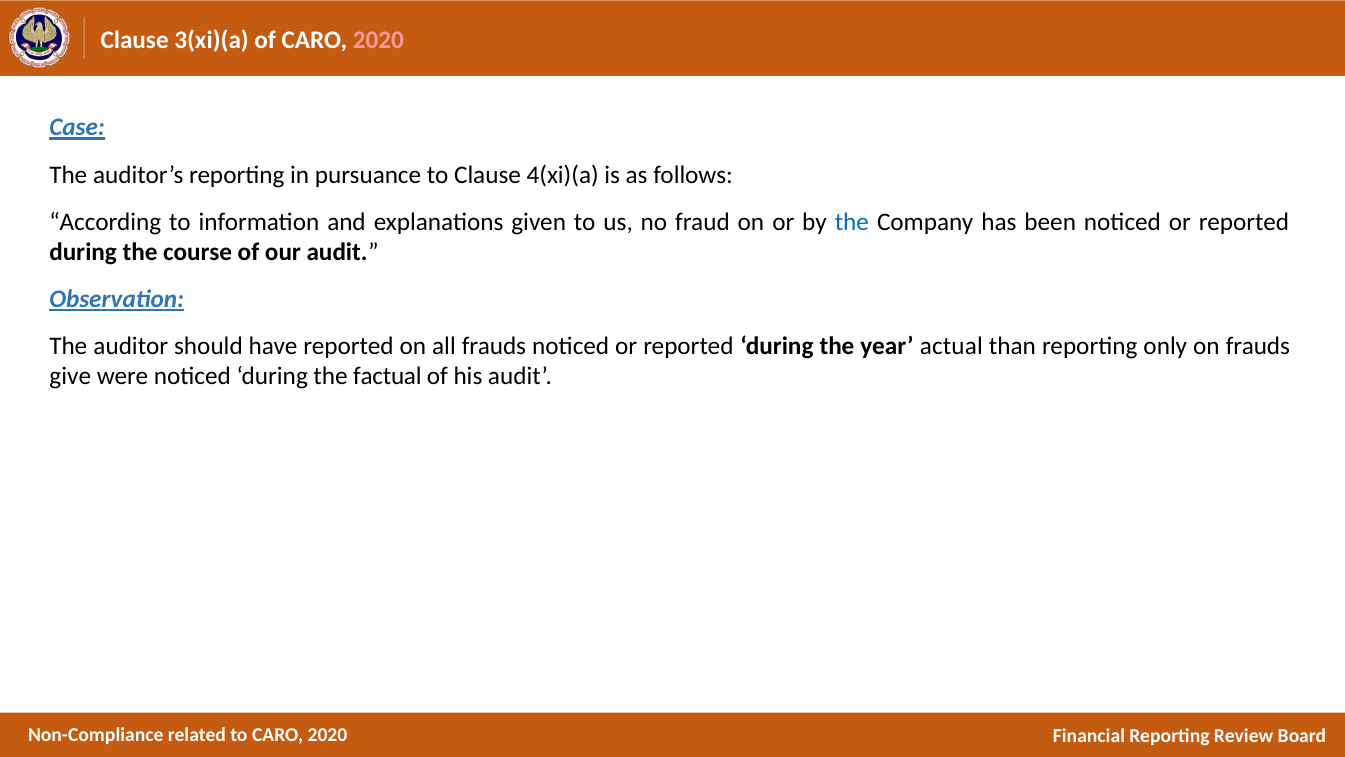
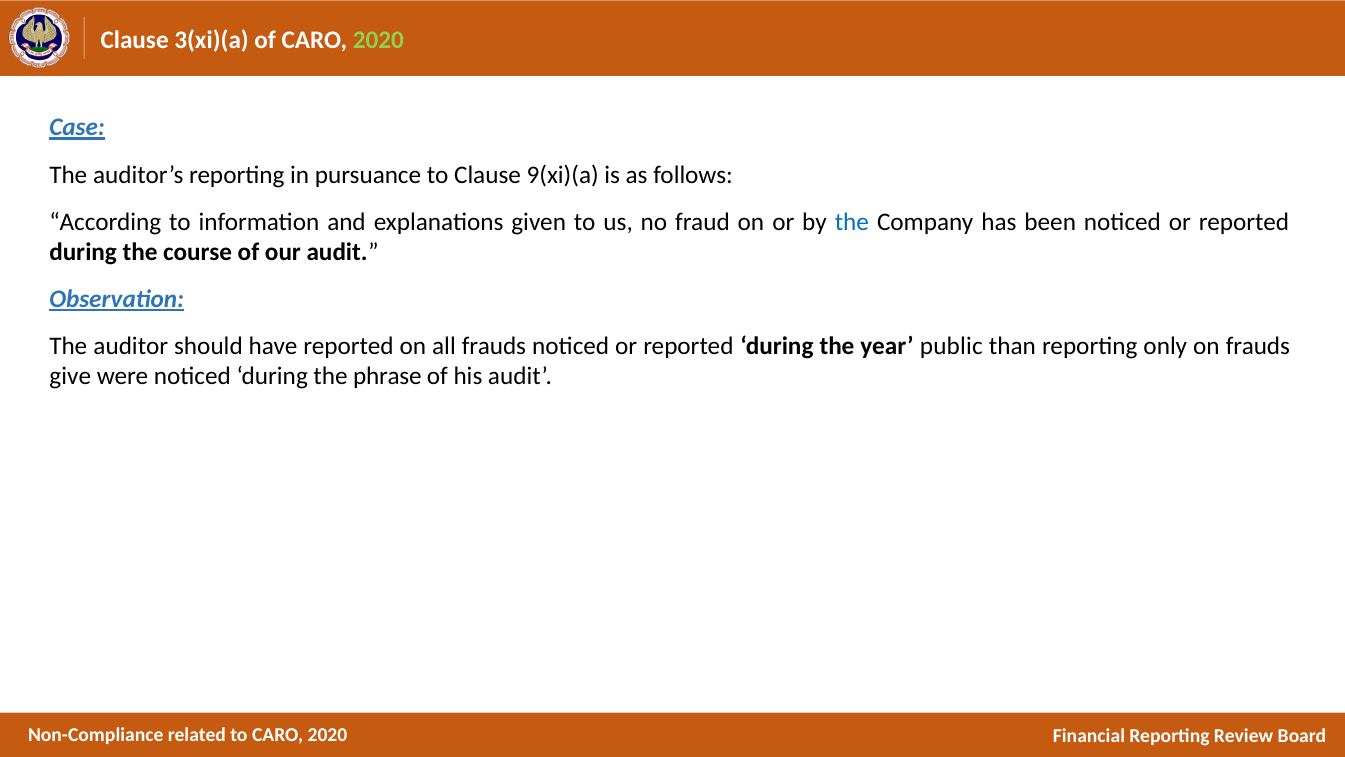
2020 at (378, 40) colour: pink -> light green
4(xi)(a: 4(xi)(a -> 9(xi)(a
actual: actual -> public
factual: factual -> phrase
